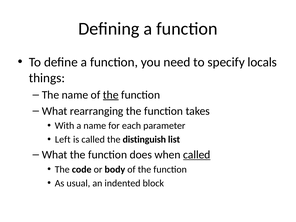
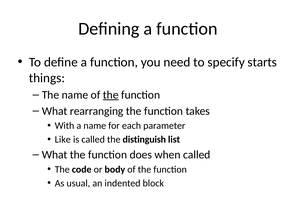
locals: locals -> starts
Left: Left -> Like
called at (197, 155) underline: present -> none
